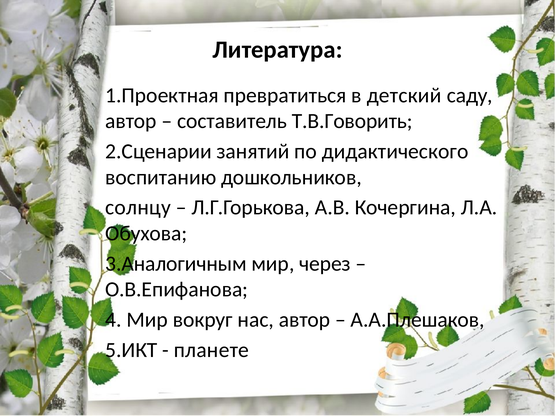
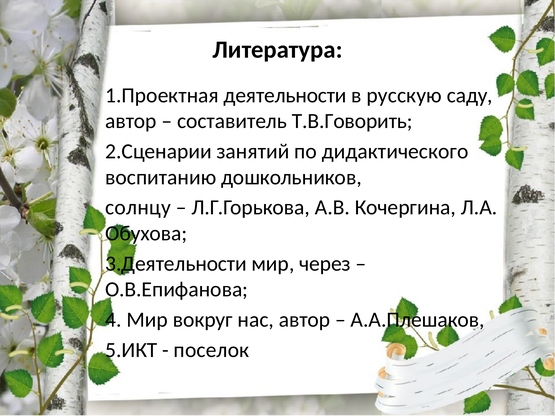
превратиться: превратиться -> деятельности
детский: детский -> русскую
3.Аналогичным: 3.Аналогичным -> 3.Деятельности
планете: планете -> поселок
